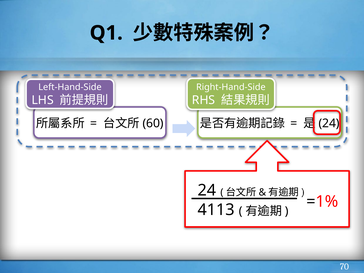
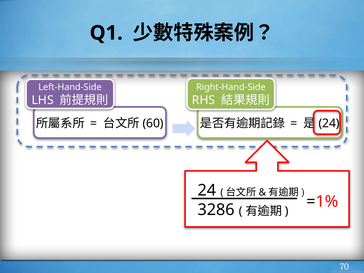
4113: 4113 -> 3286
